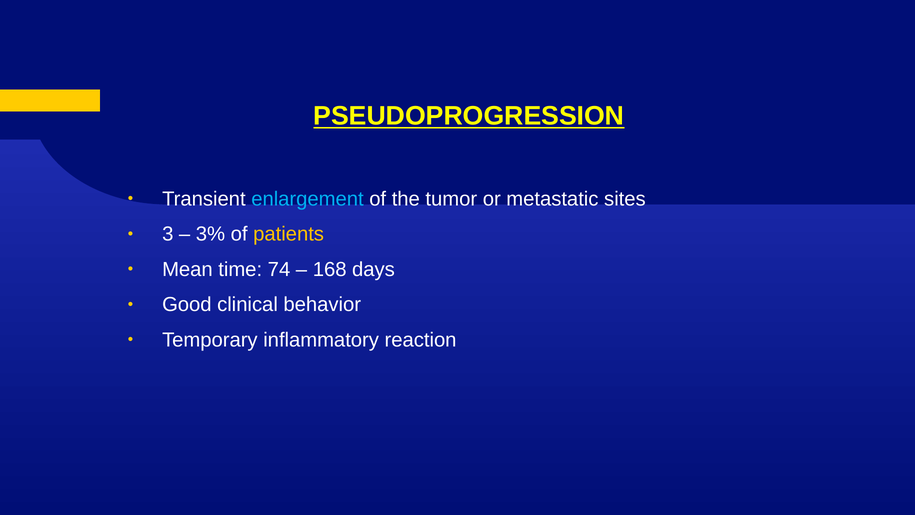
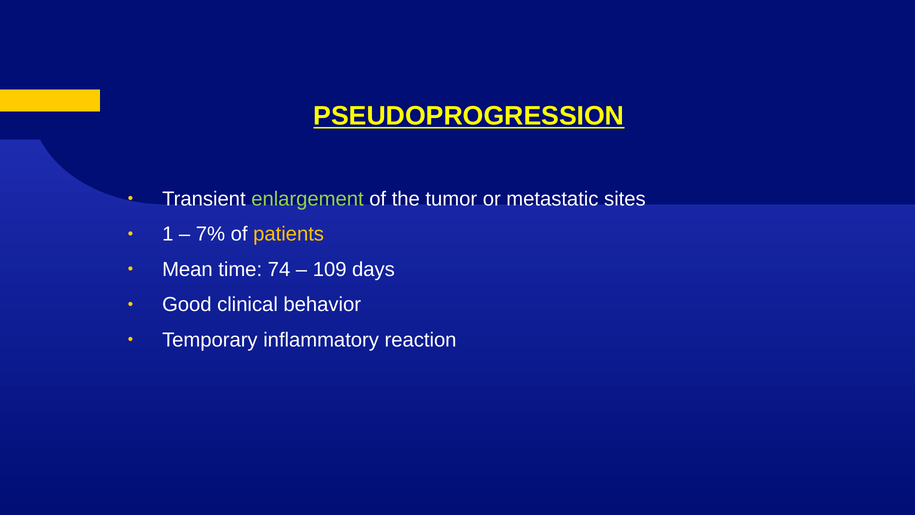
enlargement colour: light blue -> light green
3: 3 -> 1
3%: 3% -> 7%
168: 168 -> 109
